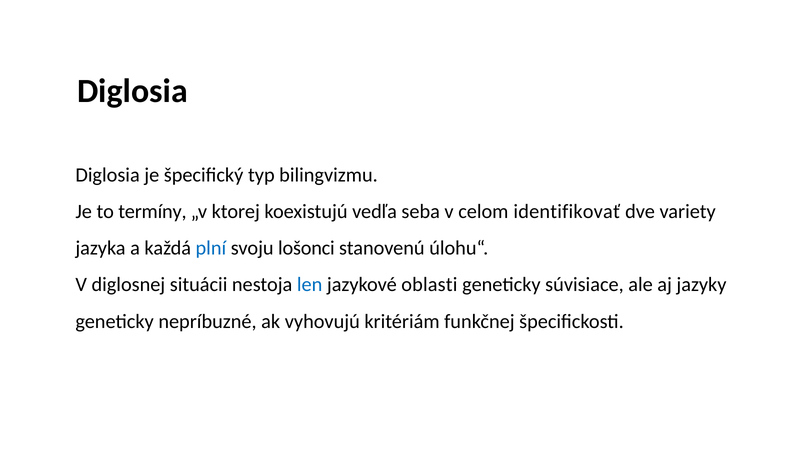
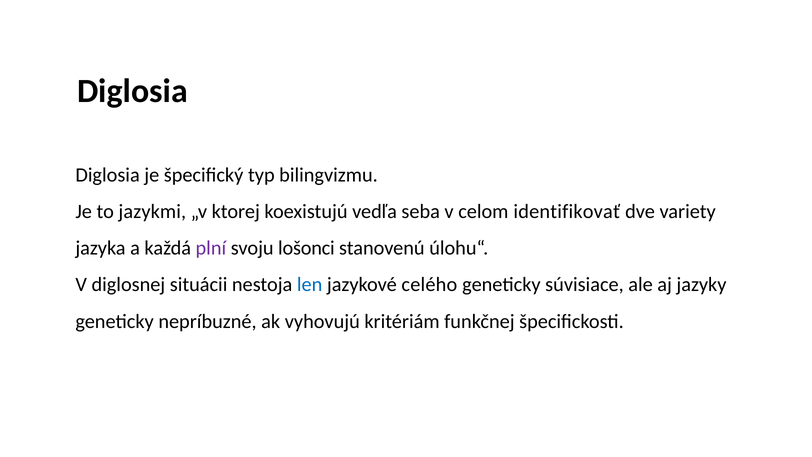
termíny: termíny -> jazykmi
plní colour: blue -> purple
oblasti: oblasti -> celého
